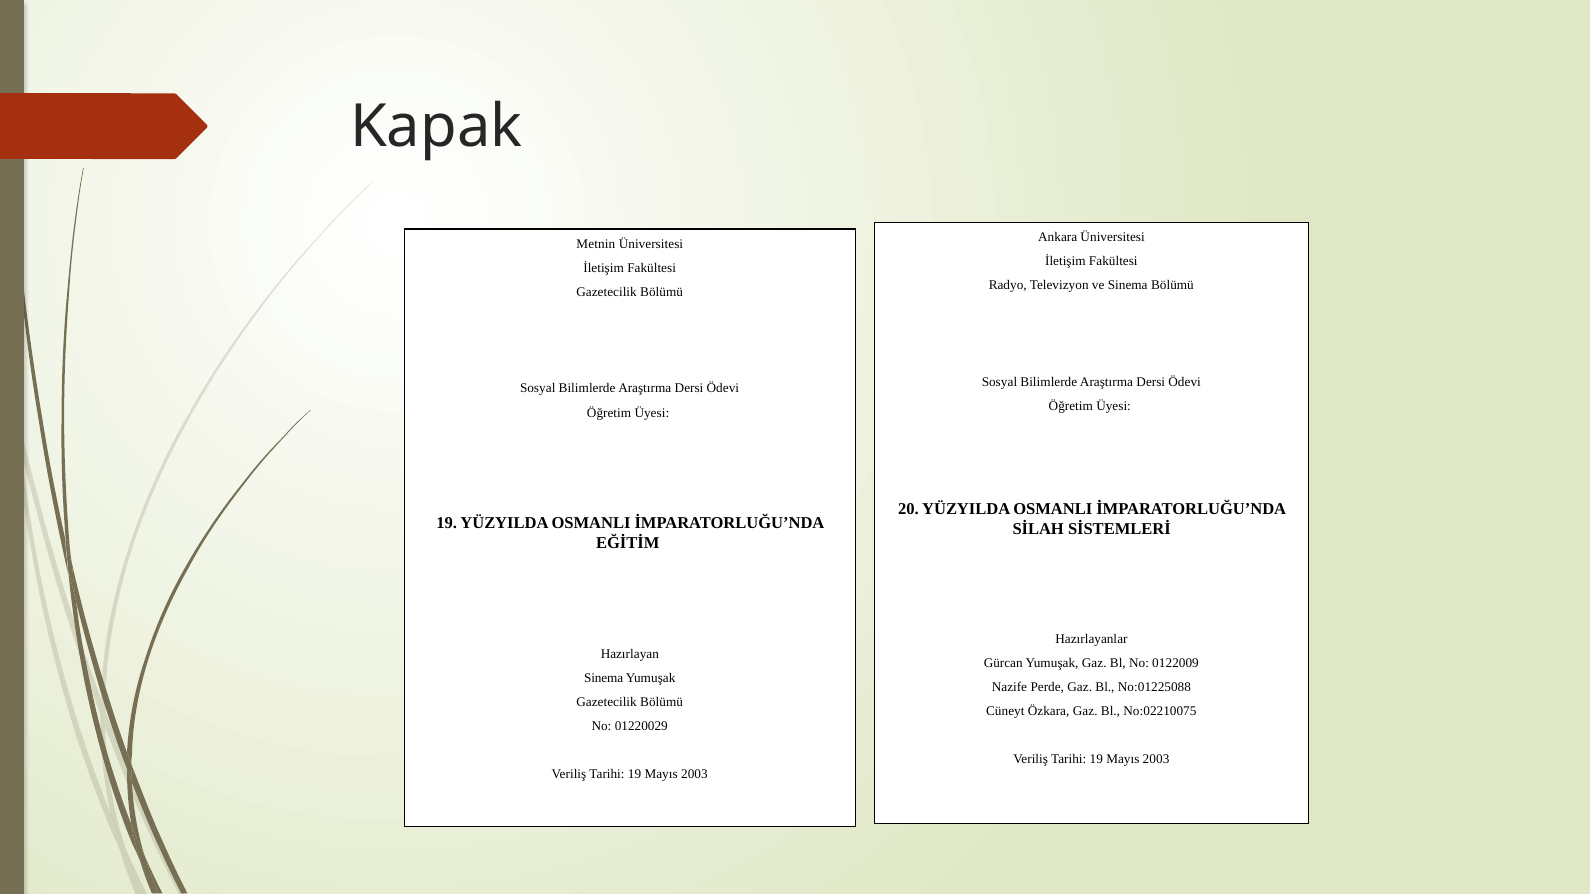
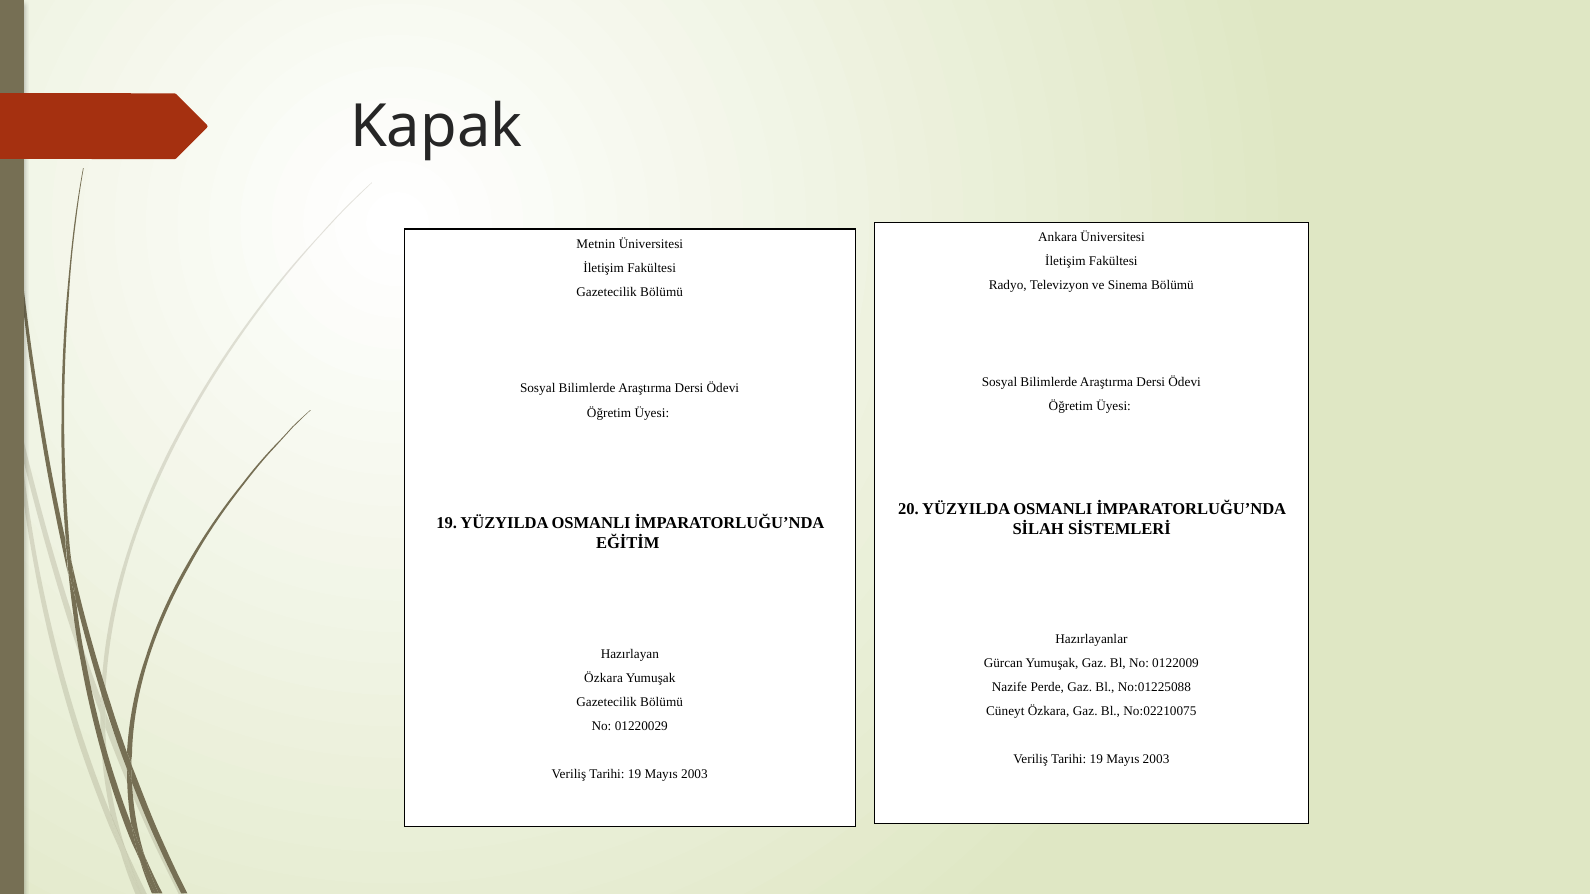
Sinema at (604, 678): Sinema -> Özkara
